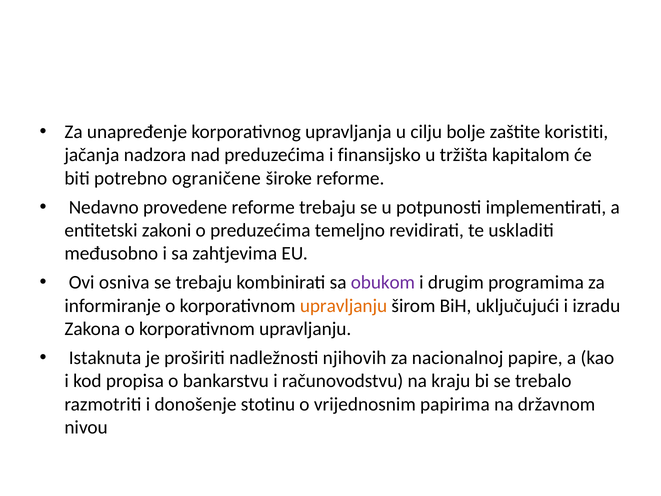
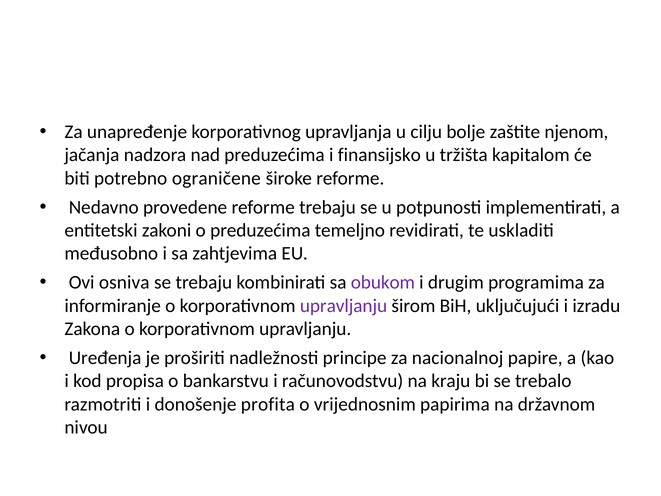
koristiti: koristiti -> njenom
upravljanju at (344, 306) colour: orange -> purple
Istaknuta: Istaknuta -> Uređenja
njihovih: njihovih -> principe
stotinu: stotinu -> profita
